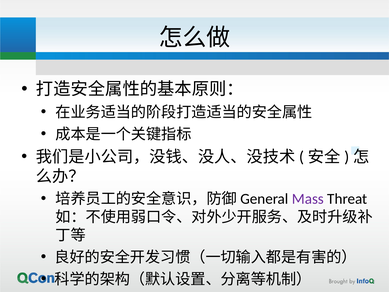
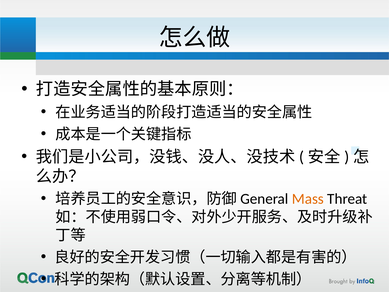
Mass colour: purple -> orange
